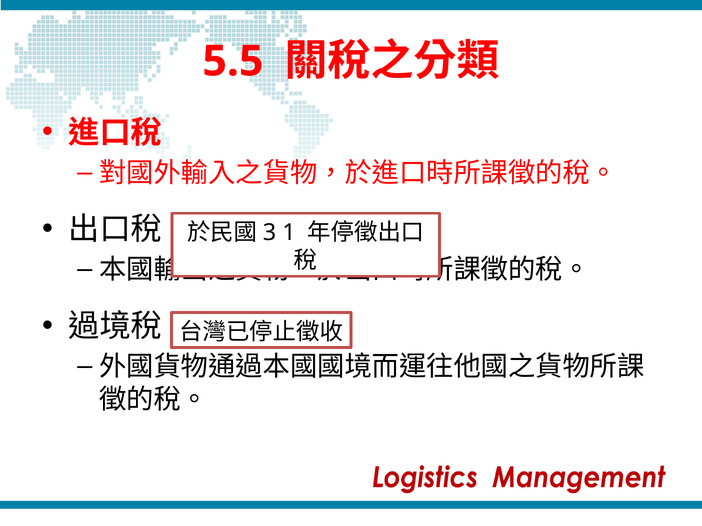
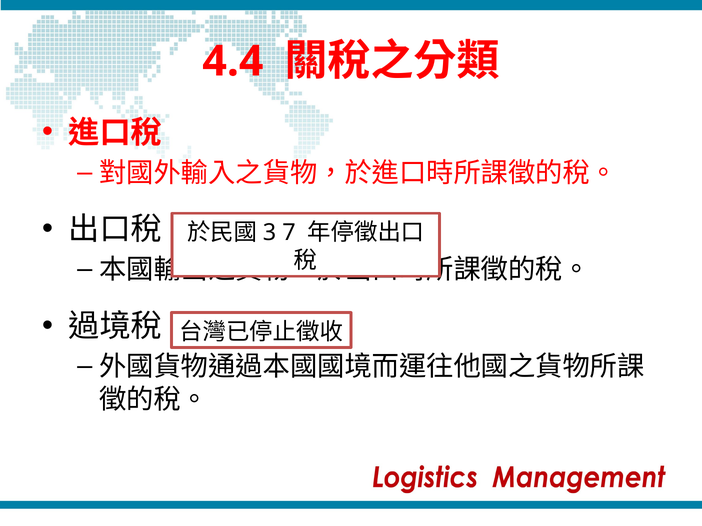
5.5: 5.5 -> 4.4
1: 1 -> 7
